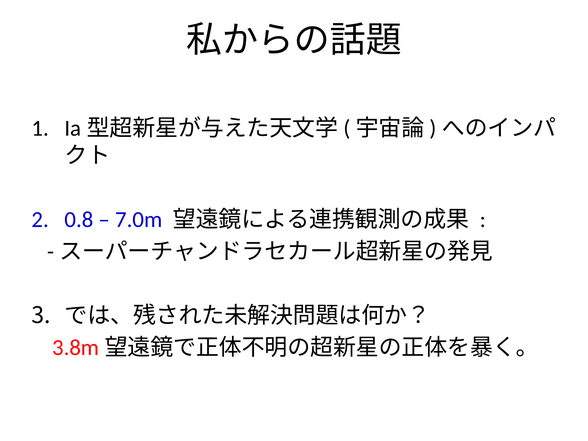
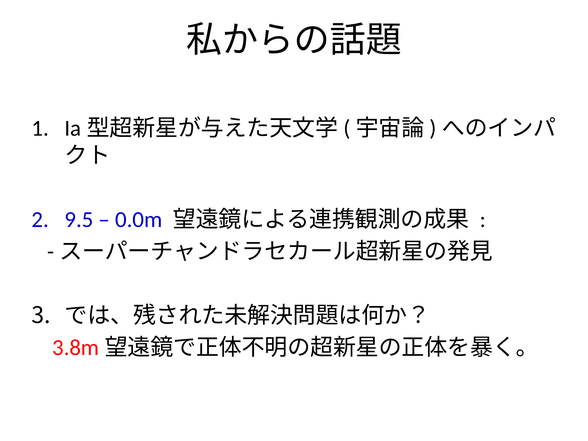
0.8: 0.8 -> 9.5
7.0m: 7.0m -> 0.0m
